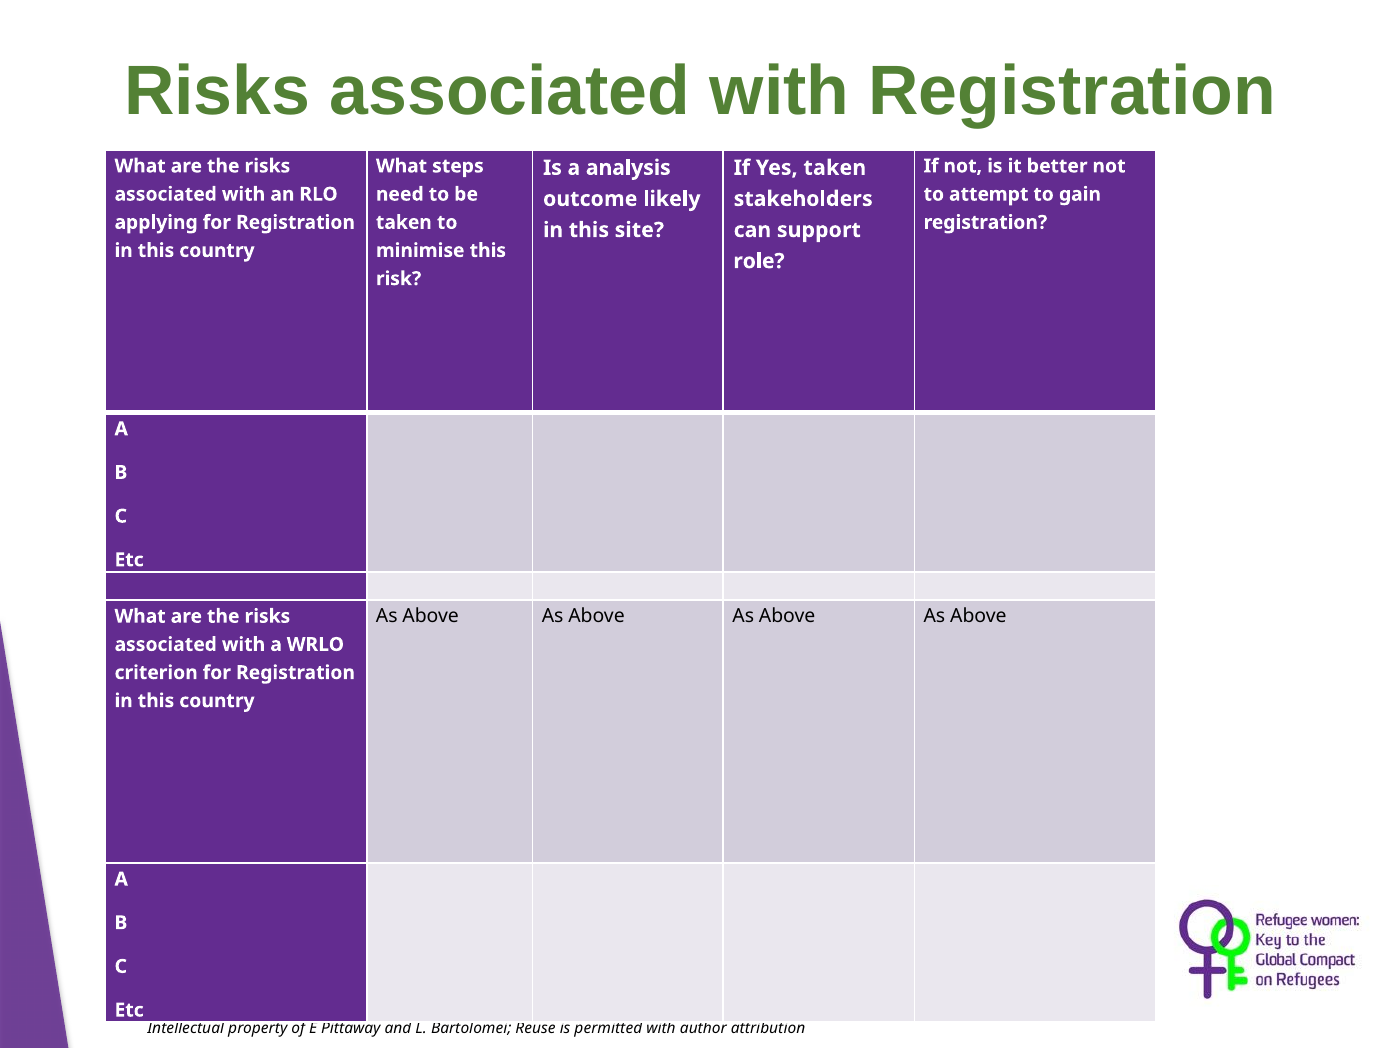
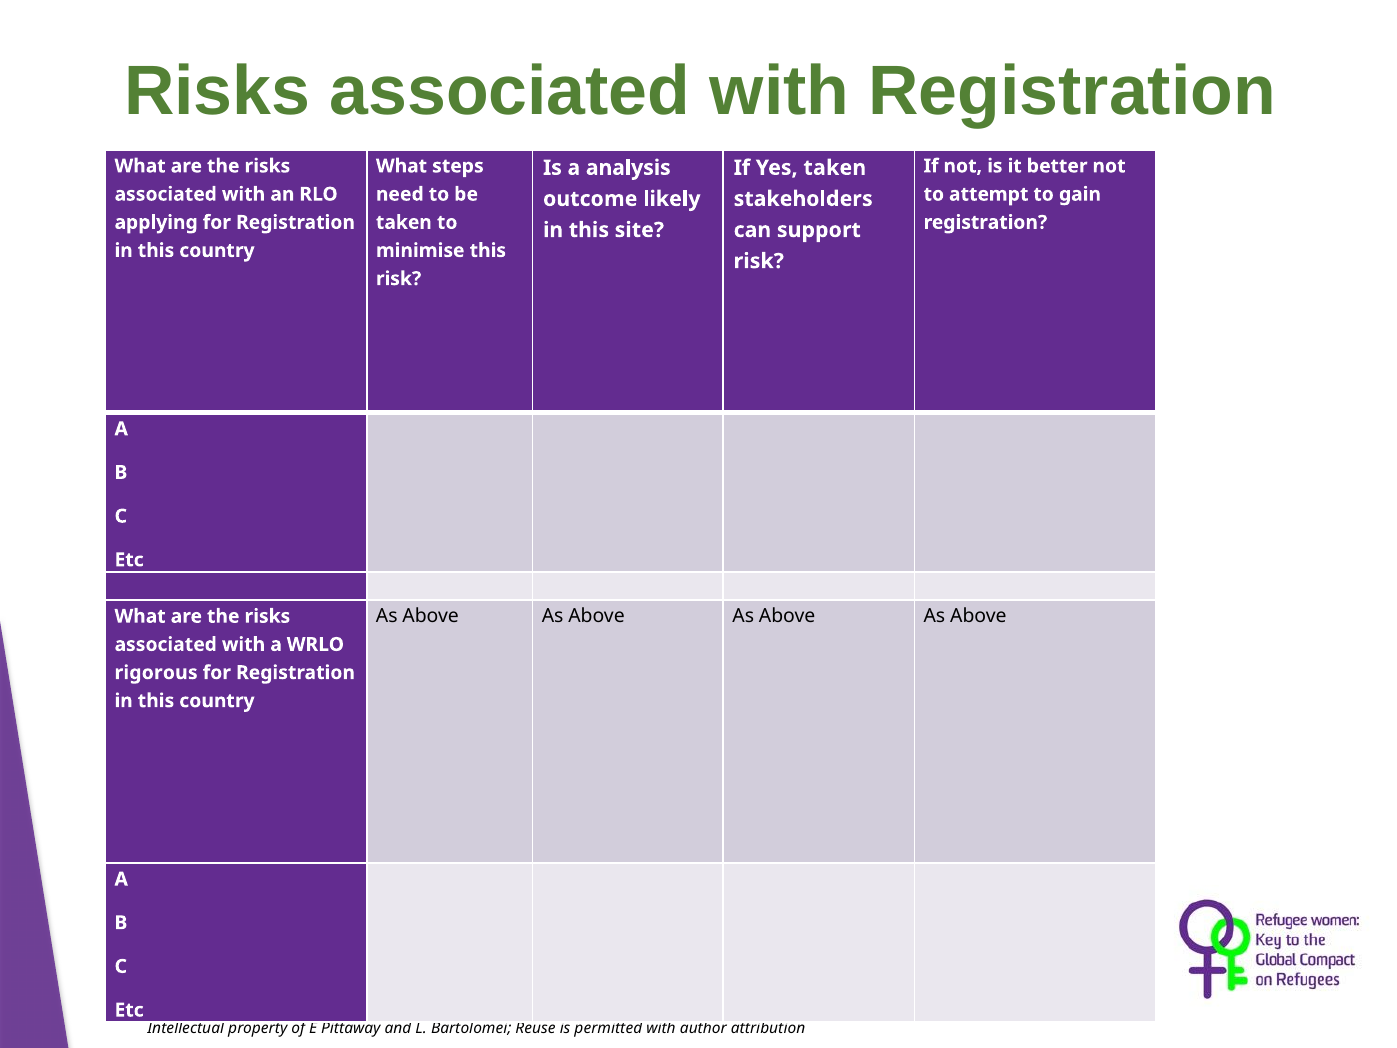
role at (759, 261): role -> risk
criterion: criterion -> rigorous
